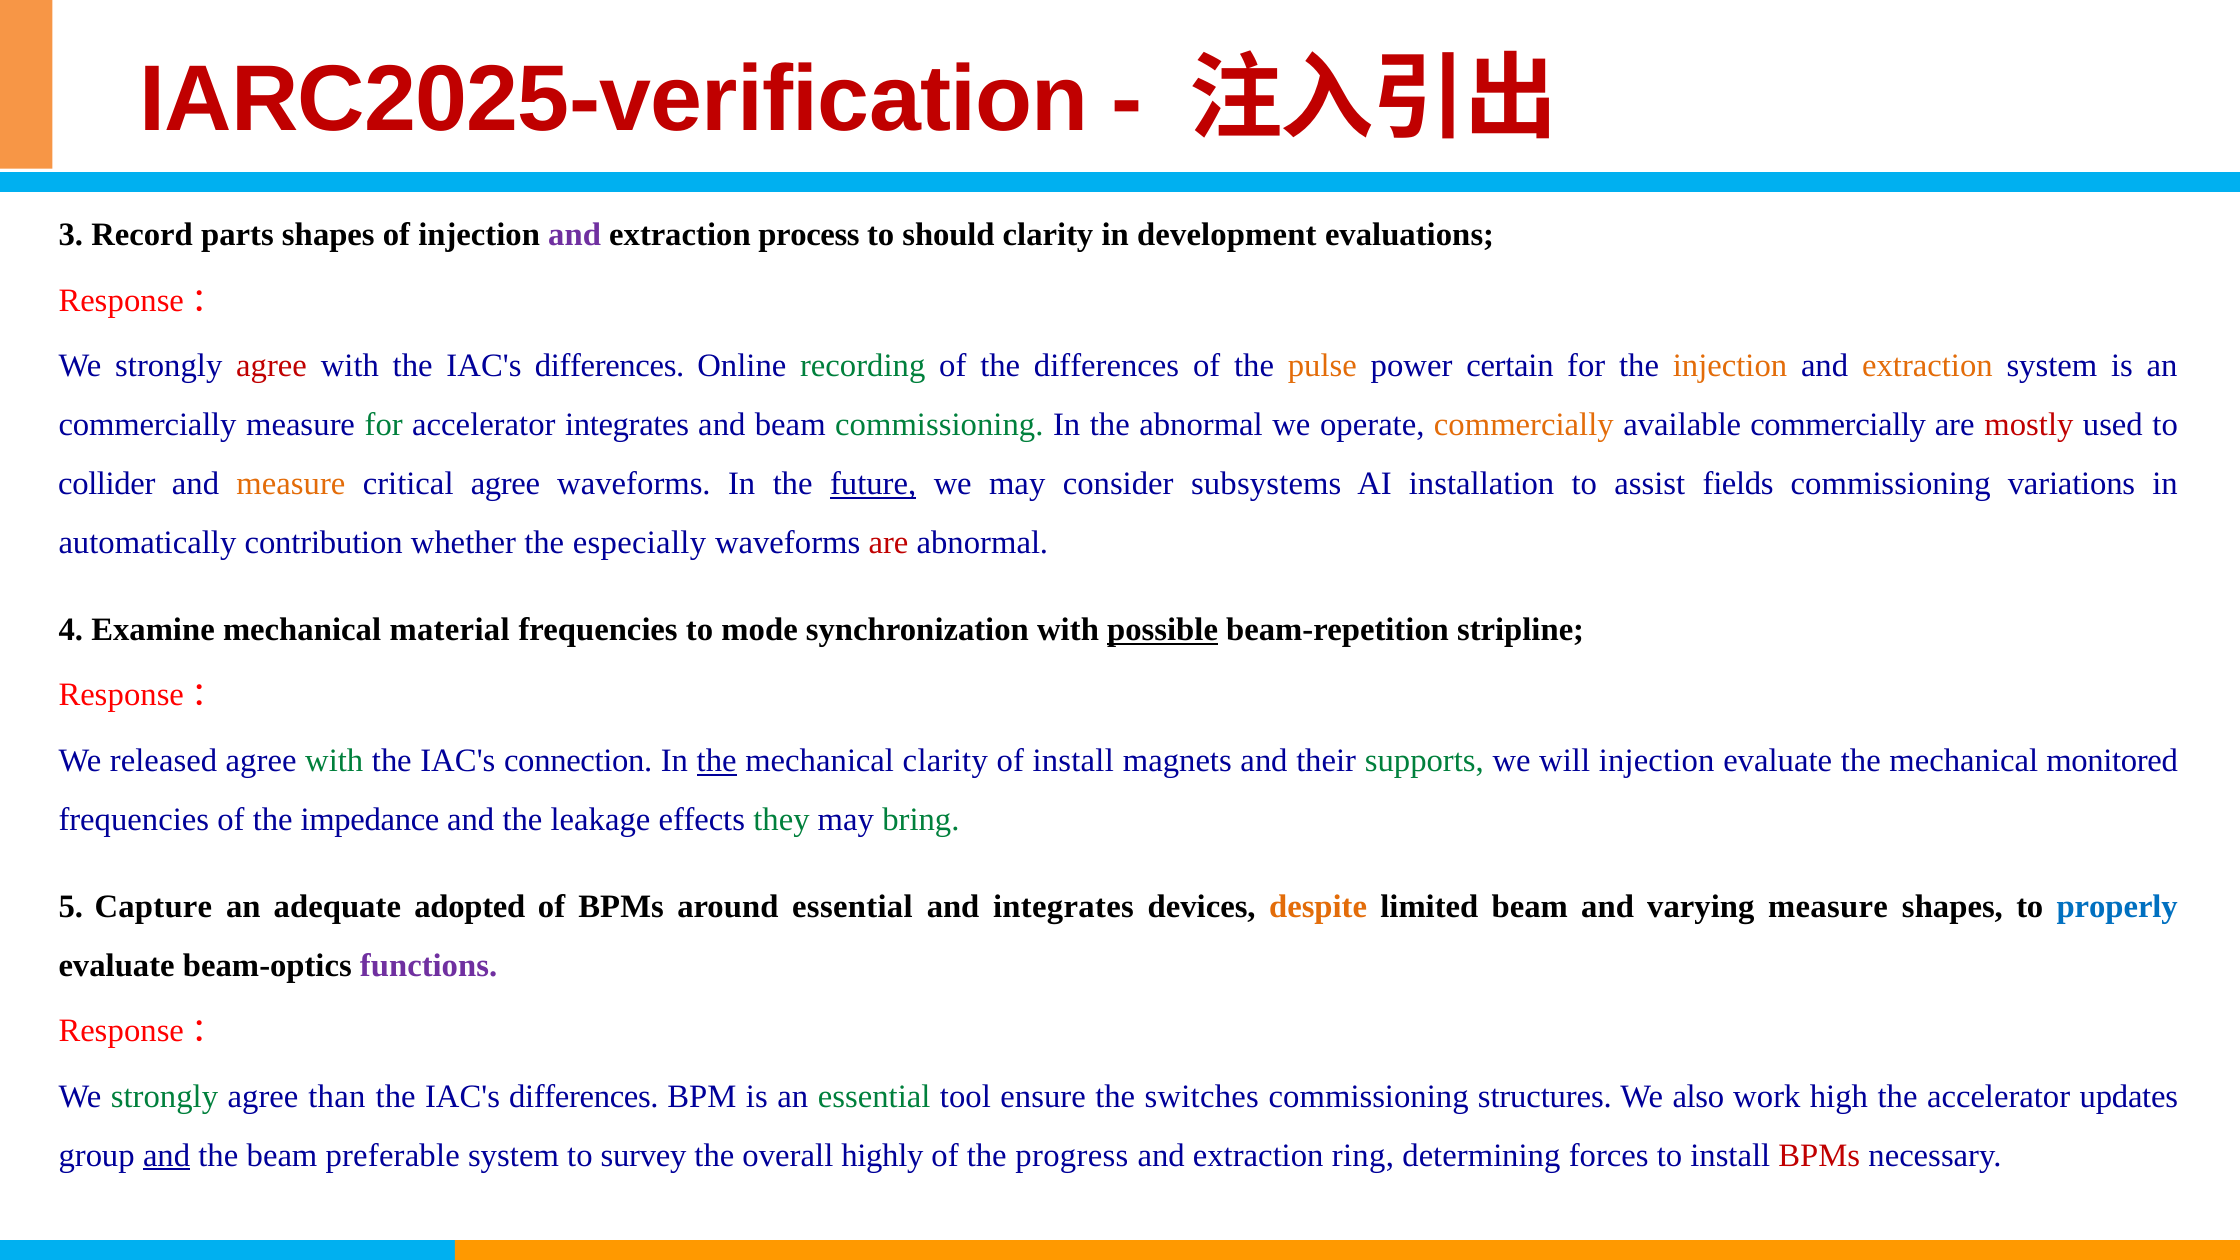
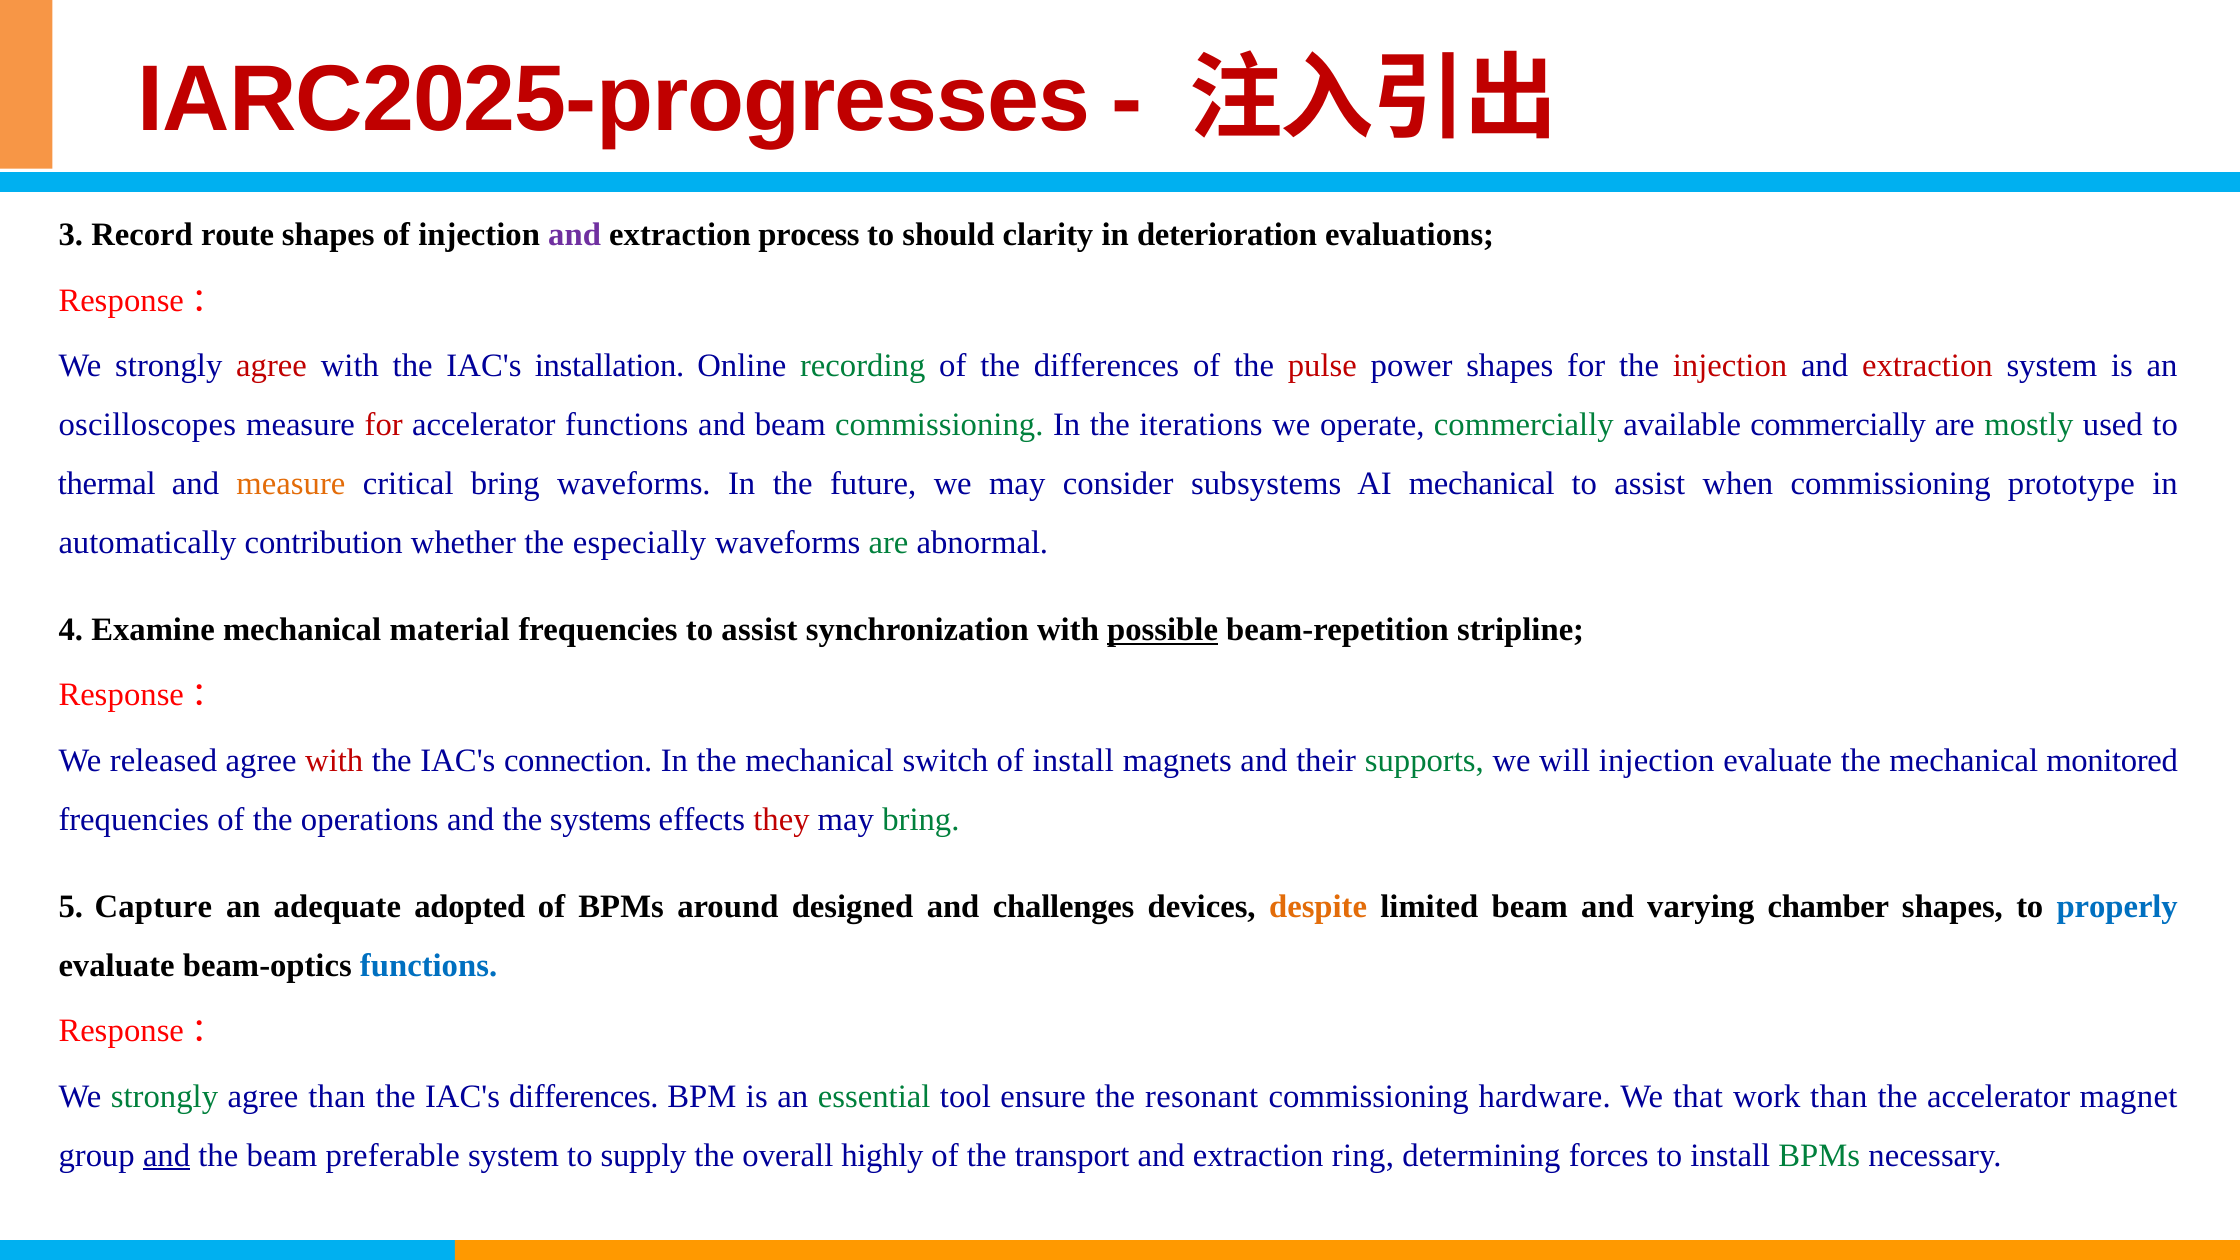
IARC2025-verification: IARC2025-verification -> IARC2025-progresses
parts: parts -> route
development: development -> deterioration
with the IAC's differences: differences -> installation
pulse colour: orange -> red
power certain: certain -> shapes
injection at (1730, 366) colour: orange -> red
extraction at (1927, 366) colour: orange -> red
commercially at (148, 425): commercially -> oscilloscopes
for at (384, 425) colour: green -> red
accelerator integrates: integrates -> functions
the abnormal: abnormal -> iterations
commercially at (1524, 425) colour: orange -> green
mostly colour: red -> green
collider: collider -> thermal
critical agree: agree -> bring
future underline: present -> none
AI installation: installation -> mechanical
fields: fields -> when
variations: variations -> prototype
are at (888, 543) colour: red -> green
frequencies to mode: mode -> assist
with at (334, 761) colour: green -> red
the at (717, 761) underline: present -> none
mechanical clarity: clarity -> switch
impedance: impedance -> operations
leakage: leakage -> systems
they colour: green -> red
around essential: essential -> designed
and integrates: integrates -> challenges
varying measure: measure -> chamber
functions at (429, 965) colour: purple -> blue
switches: switches -> resonant
structures: structures -> hardware
also: also -> that
work high: high -> than
updates: updates -> magnet
survey: survey -> supply
progress: progress -> transport
BPMs at (1819, 1155) colour: red -> green
